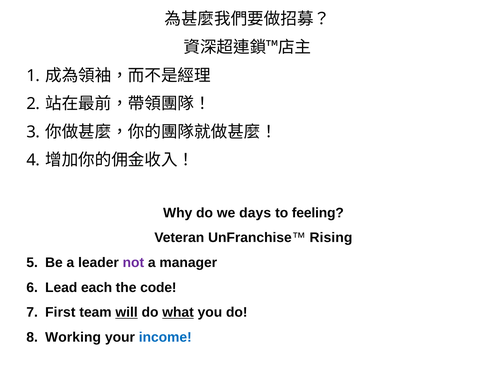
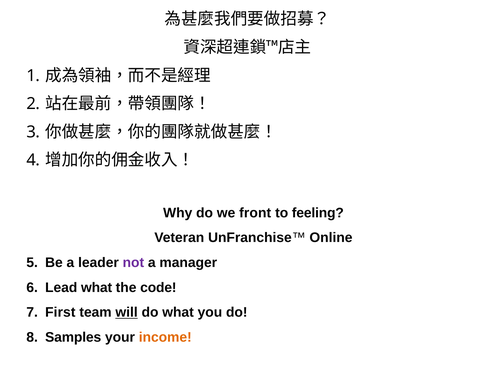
days: days -> front
Rising: Rising -> Online
Lead each: each -> what
what at (178, 312) underline: present -> none
Working: Working -> Samples
income colour: blue -> orange
